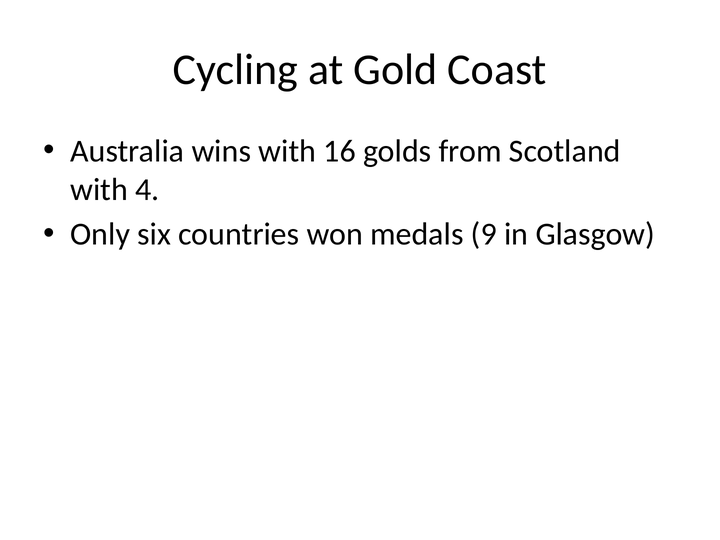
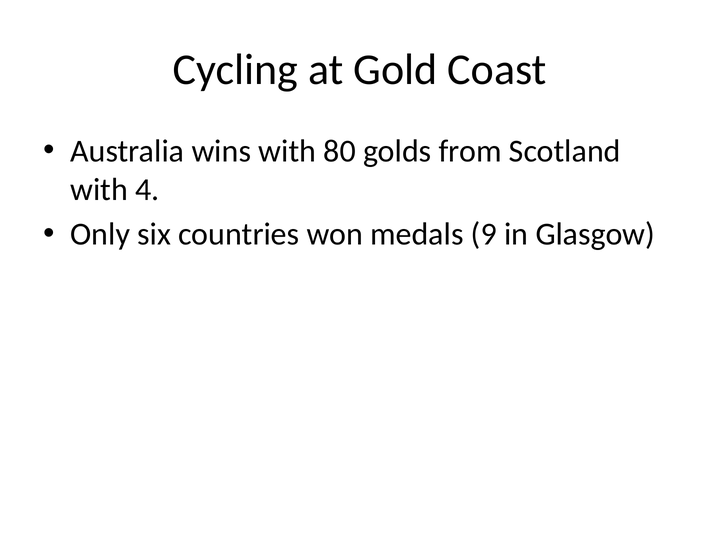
16: 16 -> 80
